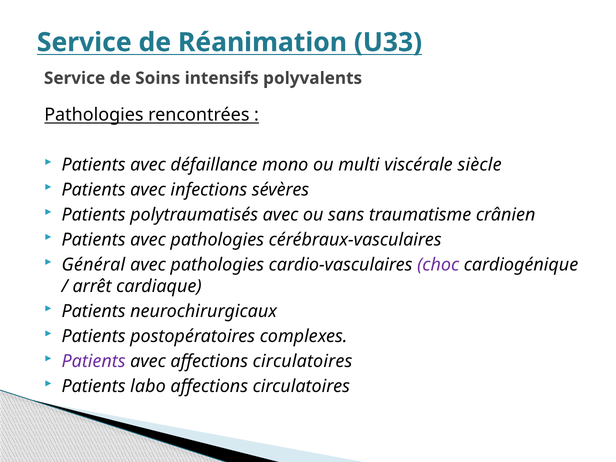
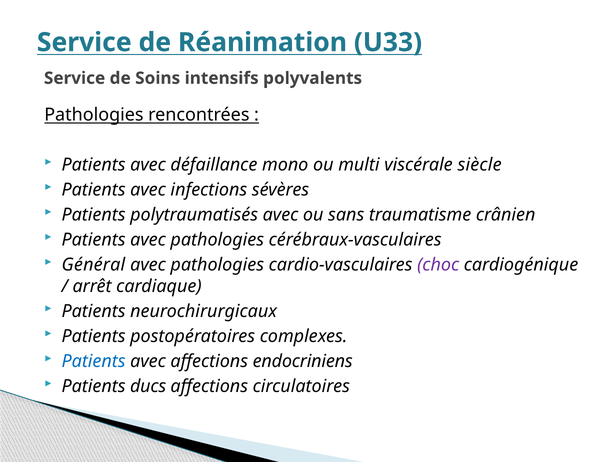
Patients at (94, 361) colour: purple -> blue
avec affections circulatoires: circulatoires -> endocriniens
labo: labo -> ducs
